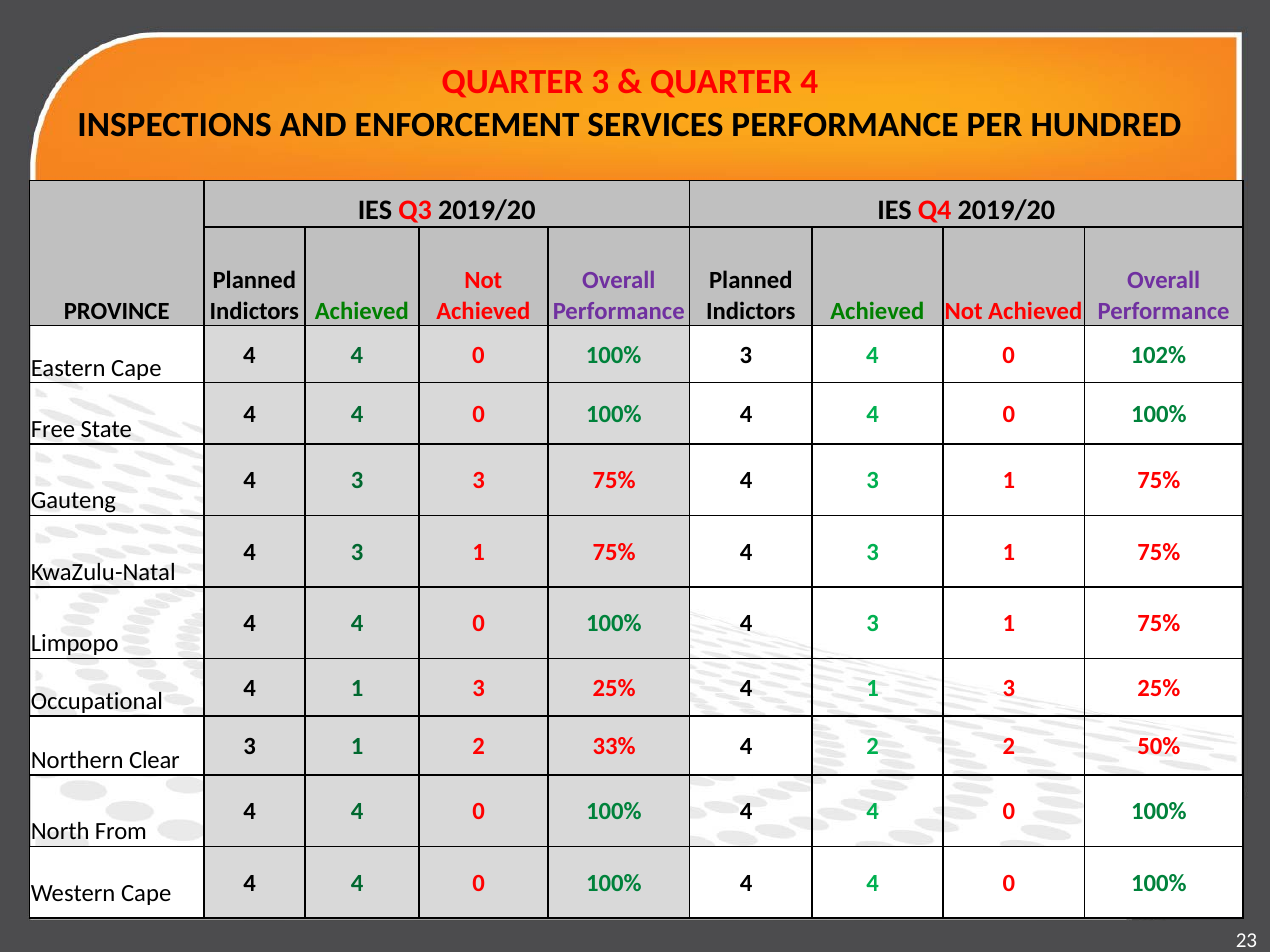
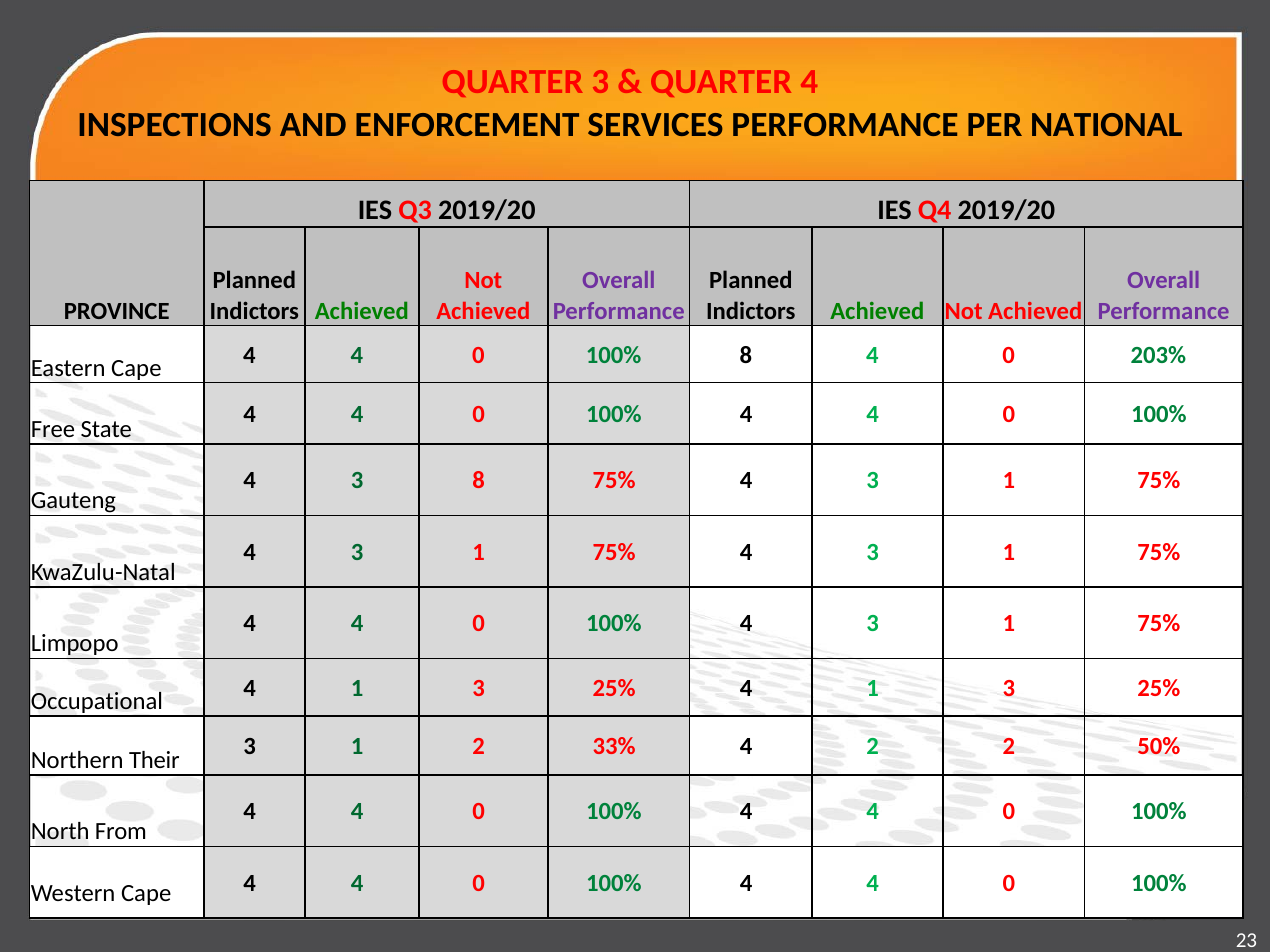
HUNDRED: HUNDRED -> NATIONAL
100% 3: 3 -> 8
102%: 102% -> 203%
3 3: 3 -> 8
Clear: Clear -> Their
